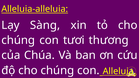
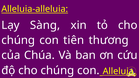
tươi: tươi -> tiên
